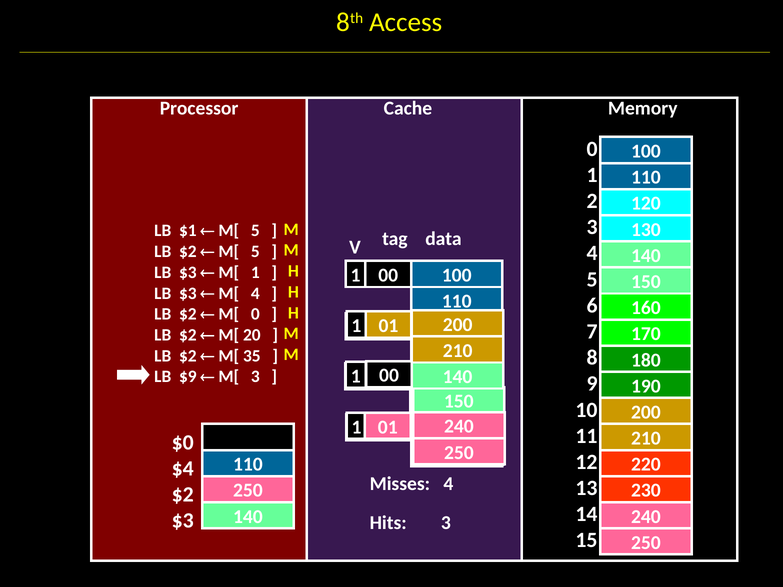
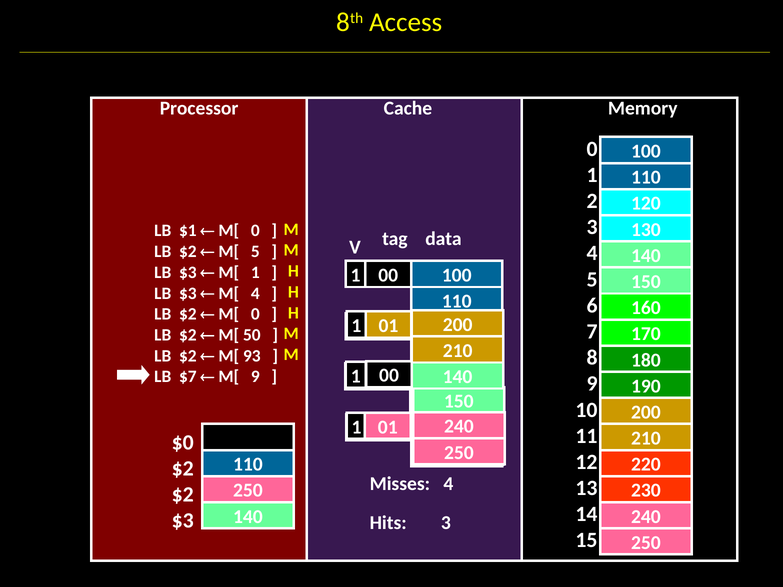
5 at (255, 231): 5 -> 0
20: 20 -> 50
35: 35 -> 93
$9: $9 -> $7
M[ 3: 3 -> 9
$4 at (183, 469): $4 -> $2
